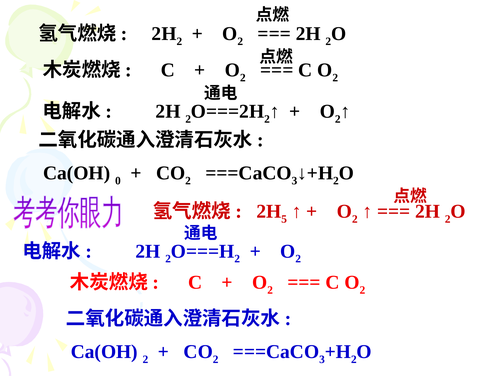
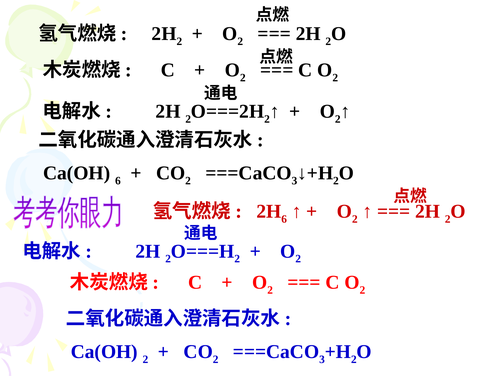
Ca(OH 0: 0 -> 6
2H 5: 5 -> 6
